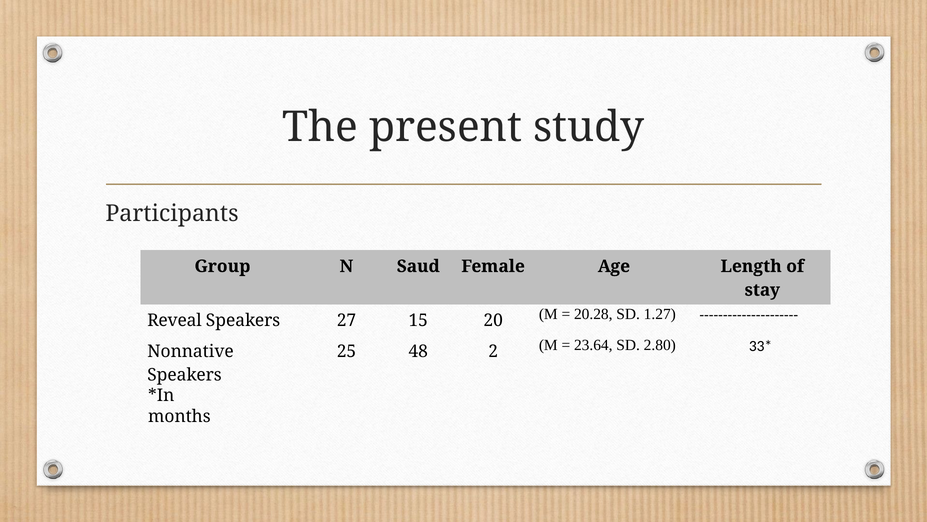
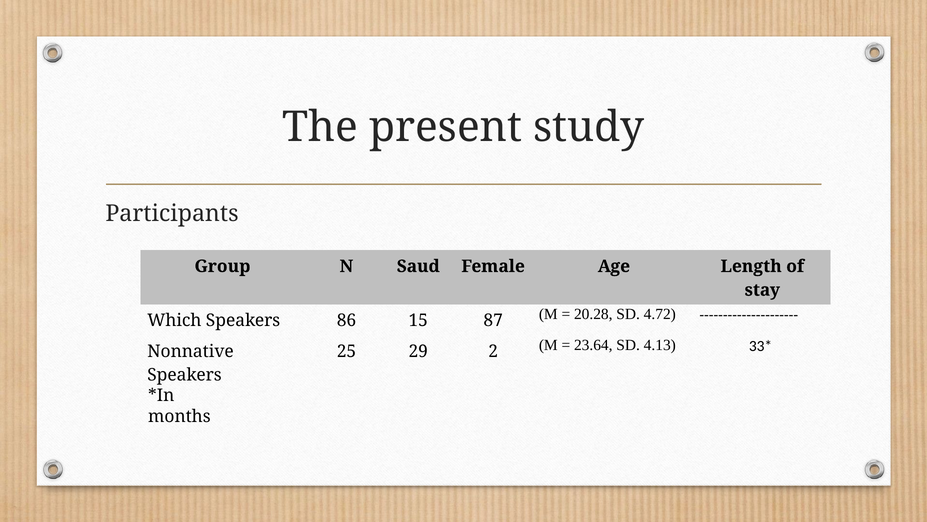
1.27: 1.27 -> 4.72
Reveal: Reveal -> Which
27: 27 -> 86
20: 20 -> 87
2.80: 2.80 -> 4.13
48: 48 -> 29
